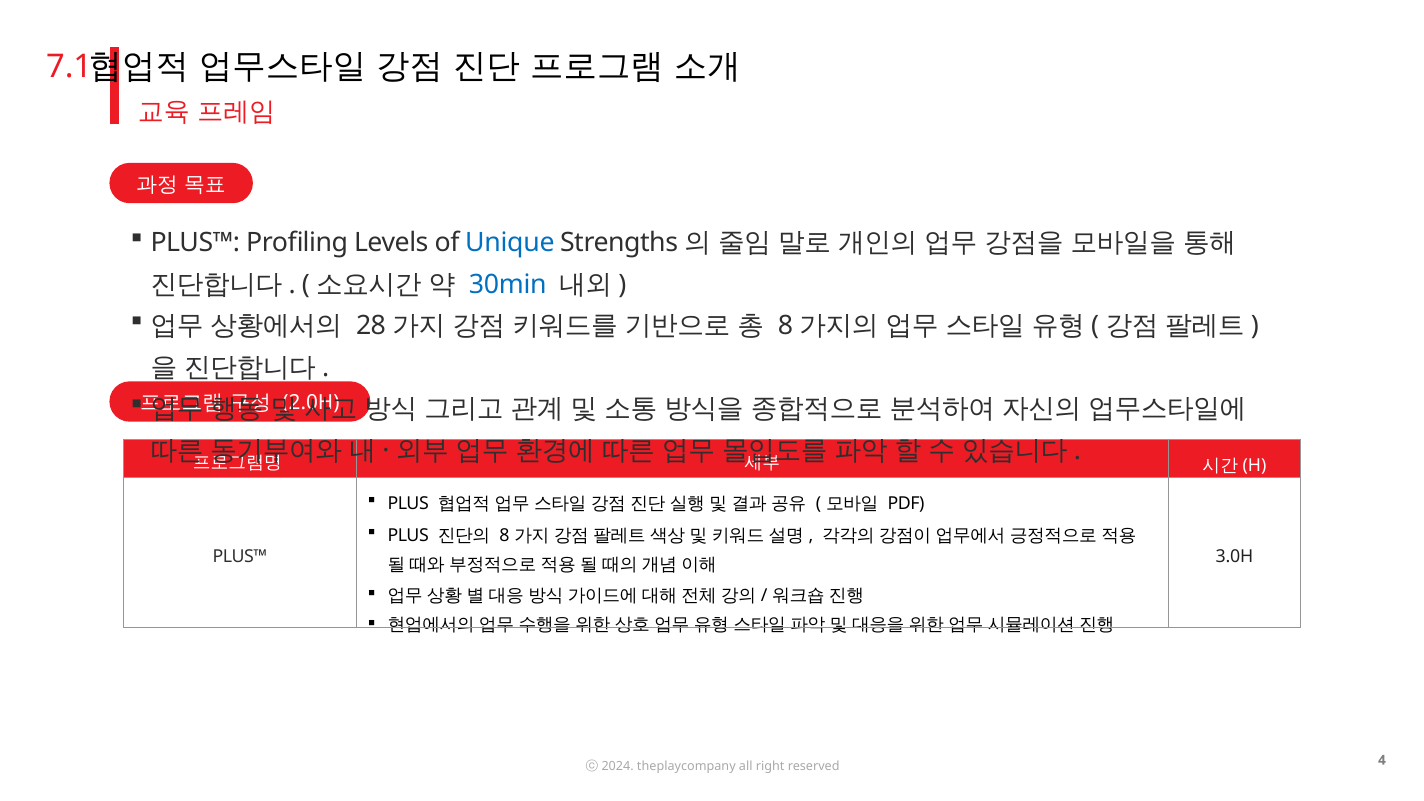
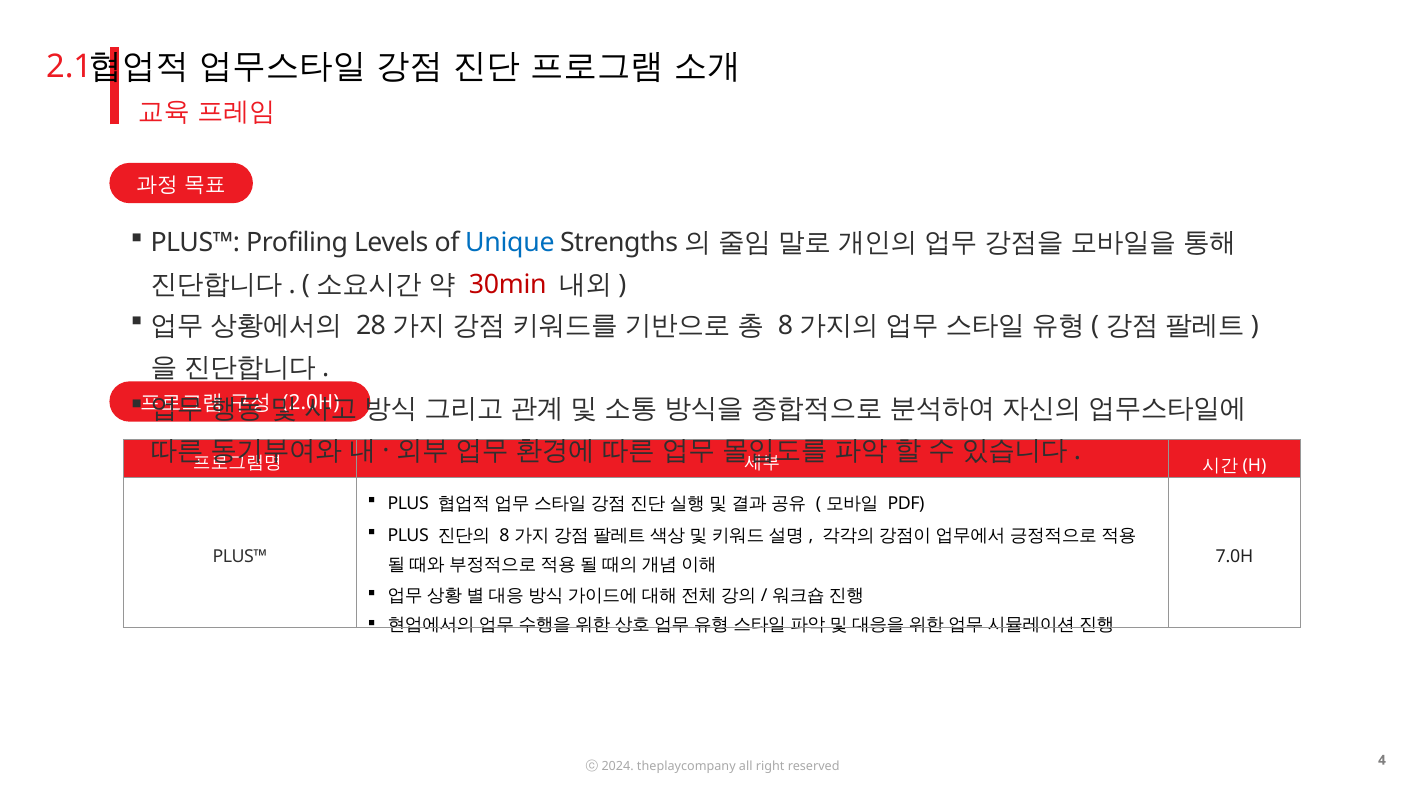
7.1: 7.1 -> 2.1
30min colour: blue -> red
3.0H: 3.0H -> 7.0H
